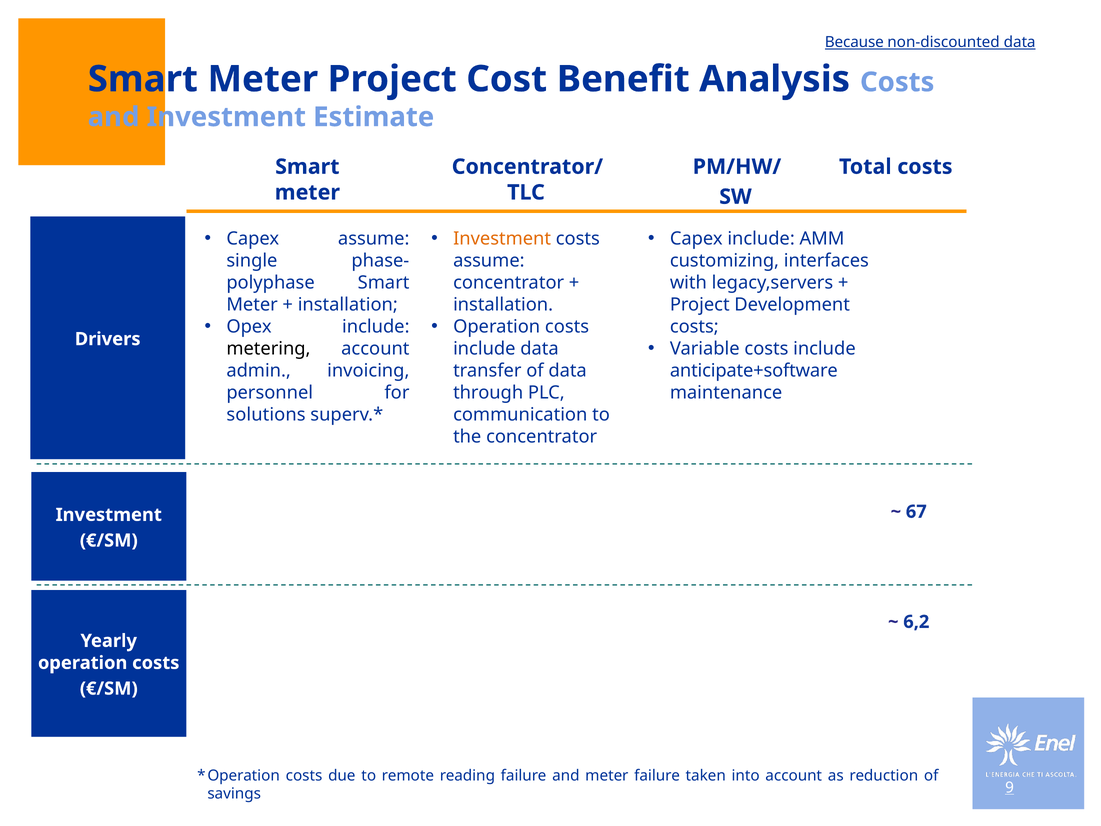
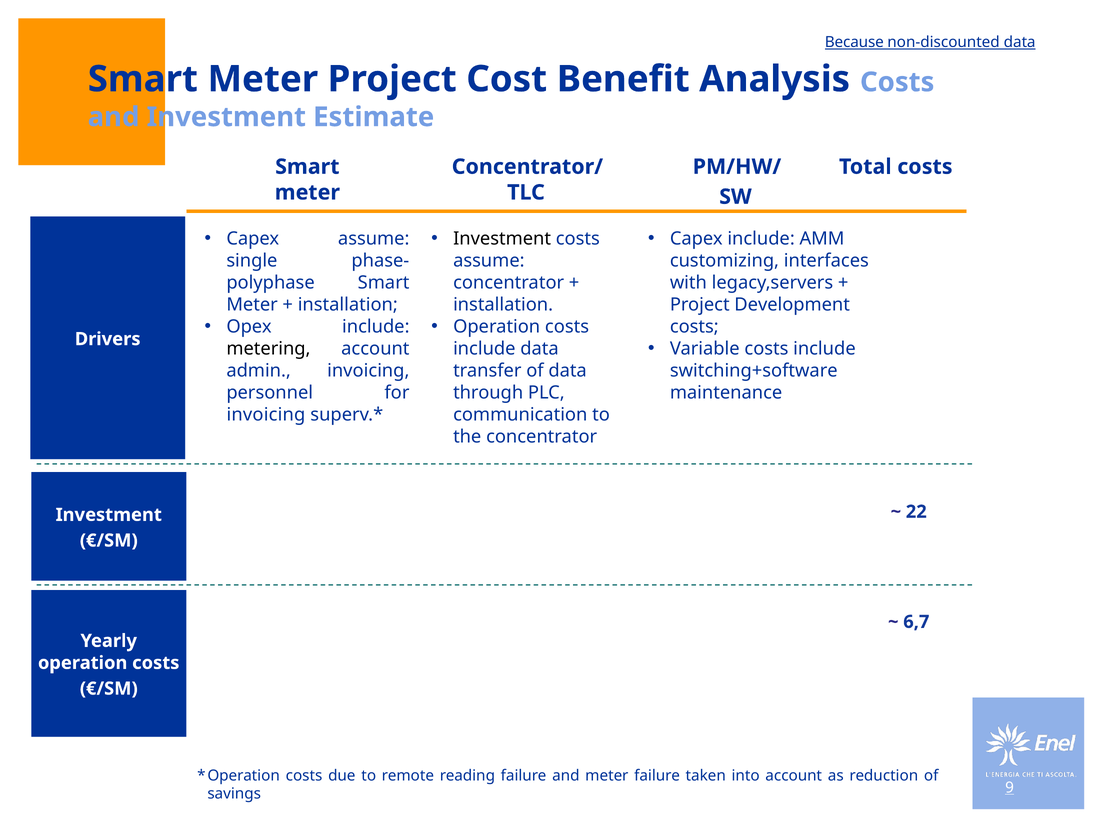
Investment at (502, 238) colour: orange -> black
anticipate+software: anticipate+software -> switching+software
solutions at (266, 415): solutions -> invoicing
67: 67 -> 22
6,2: 6,2 -> 6,7
